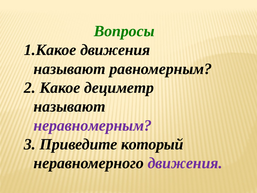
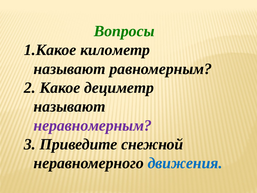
движения at (115, 50): движения -> километр
который: который -> снежной
движения at (185, 163) colour: purple -> blue
